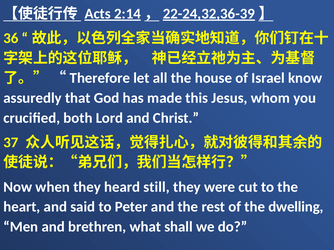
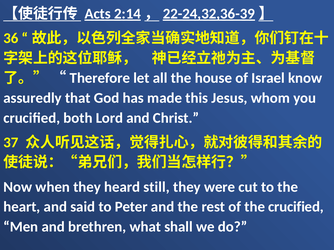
the dwelling: dwelling -> crucified
